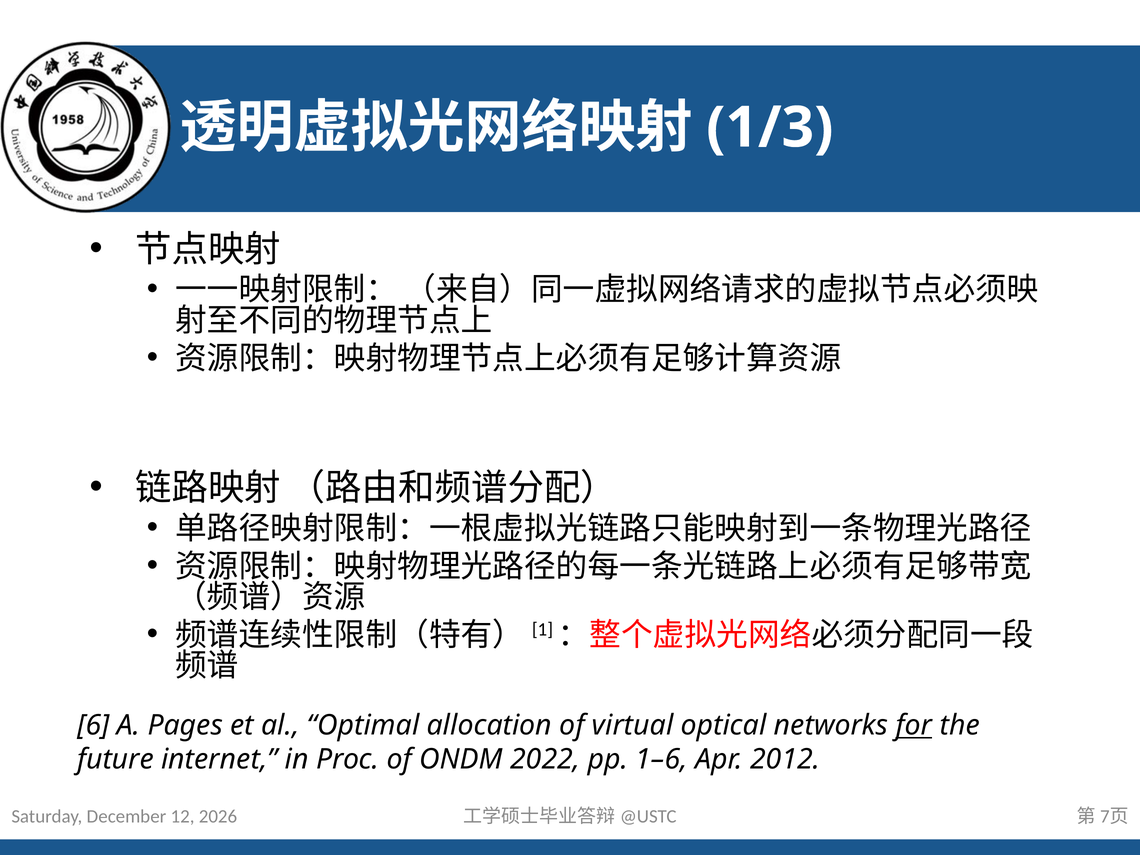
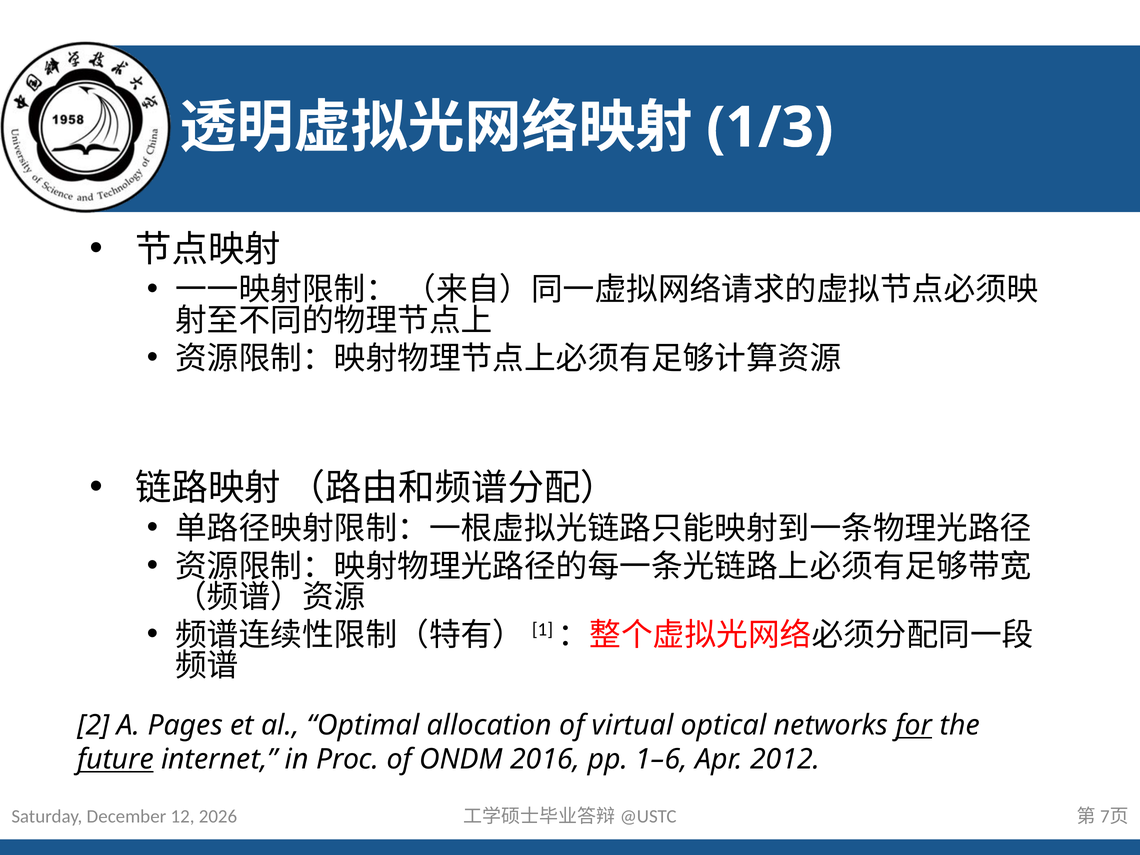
6: 6 -> 2
future underline: none -> present
2022: 2022 -> 2016
